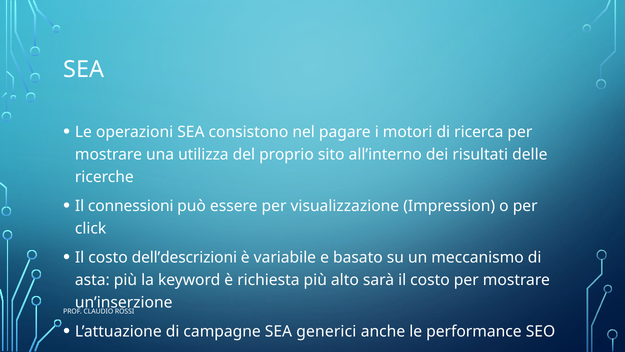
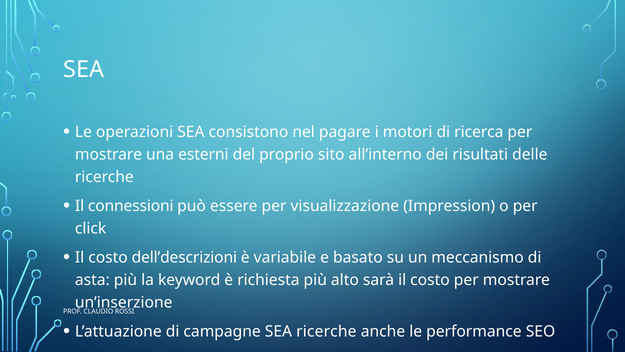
utilizza: utilizza -> esterni
SEA generici: generici -> ricerche
